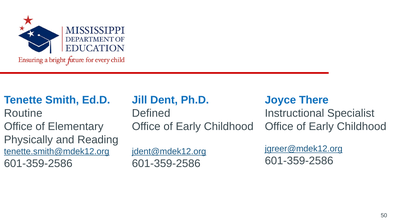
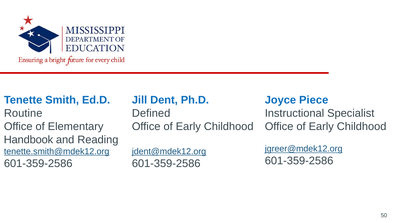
There: There -> Piece
Physically: Physically -> Handbook
